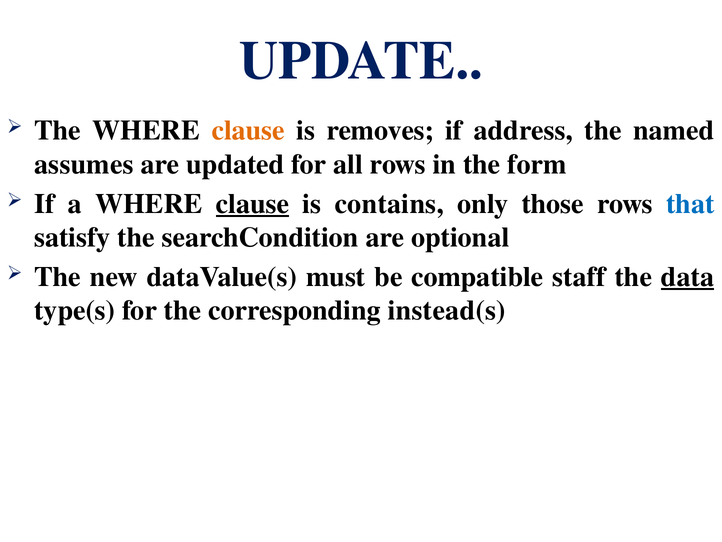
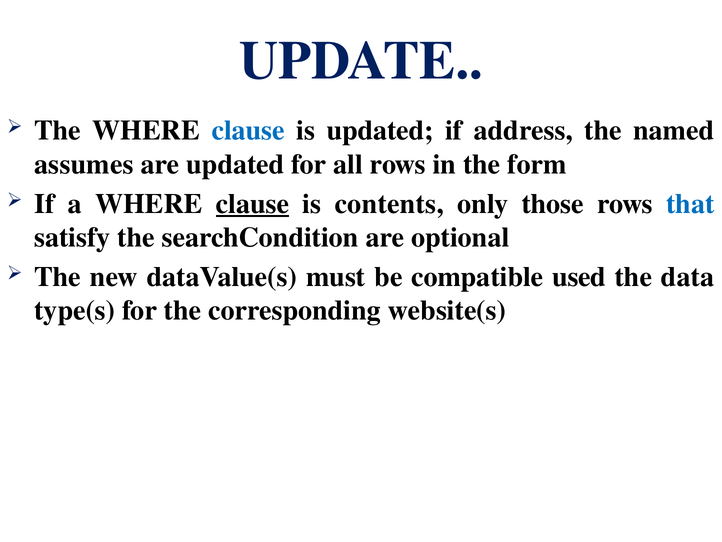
clause at (248, 131) colour: orange -> blue
is removes: removes -> updated
contains: contains -> contents
staff: staff -> used
data underline: present -> none
instead(s: instead(s -> website(s
